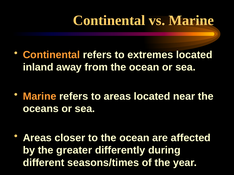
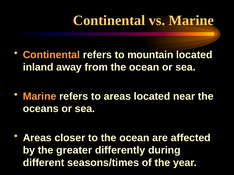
extremes: extremes -> mountain
